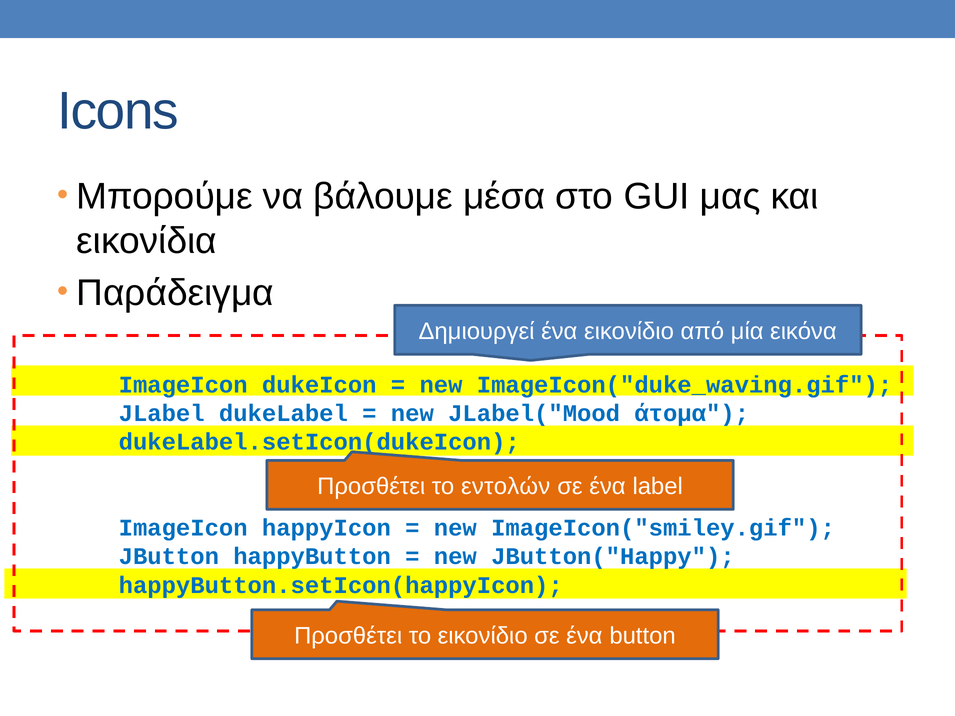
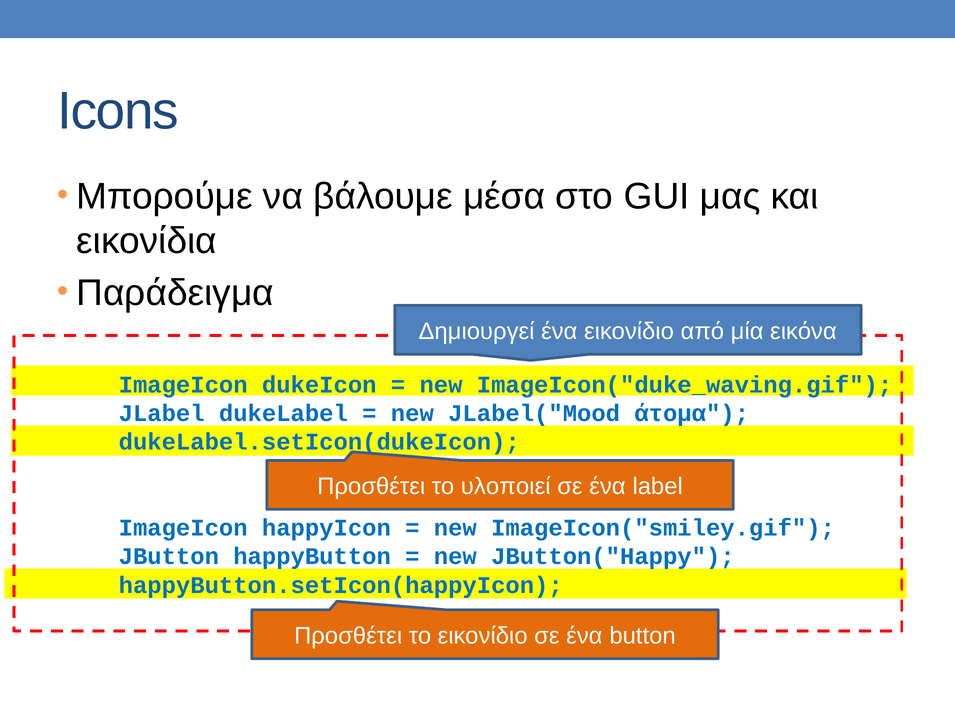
εντολών: εντολών -> υλοποιεί
